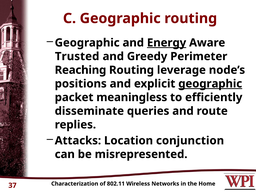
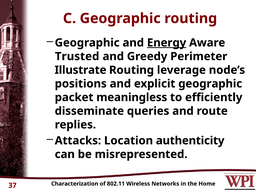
Reaching: Reaching -> Illustrate
geographic at (210, 84) underline: present -> none
conjunction: conjunction -> authenticity
